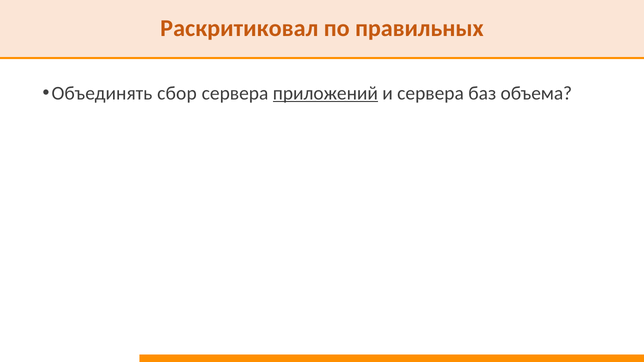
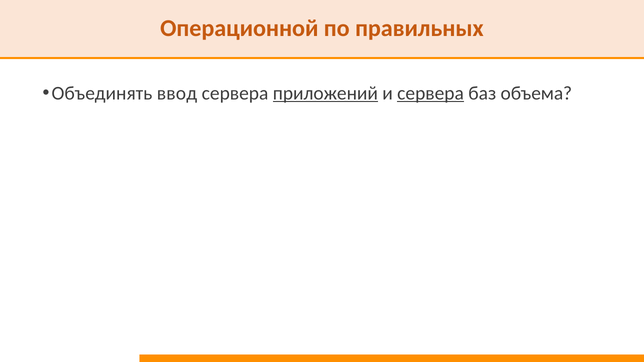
Раскритиковал: Раскритиковал -> Операционной
сбор: сбор -> ввод
сервера at (431, 93) underline: none -> present
